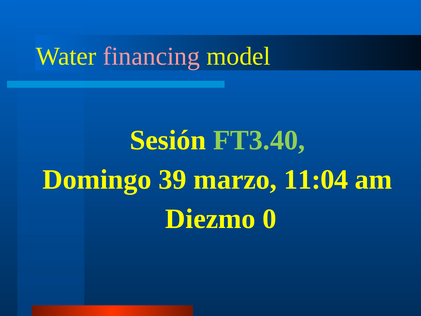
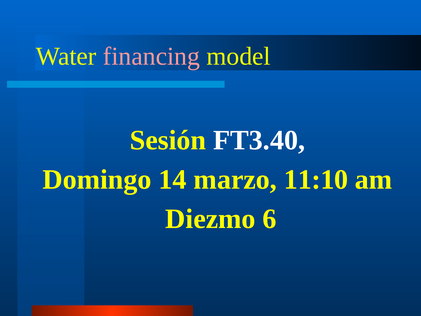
FT3.40 colour: light green -> white
39: 39 -> 14
11:04: 11:04 -> 11:10
0: 0 -> 6
